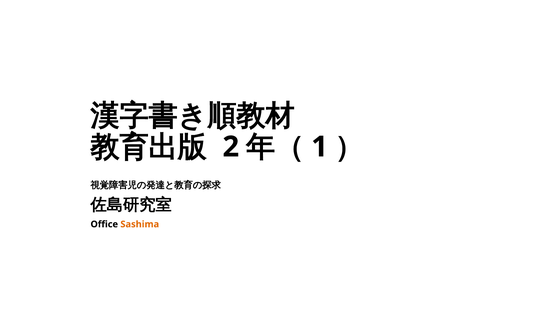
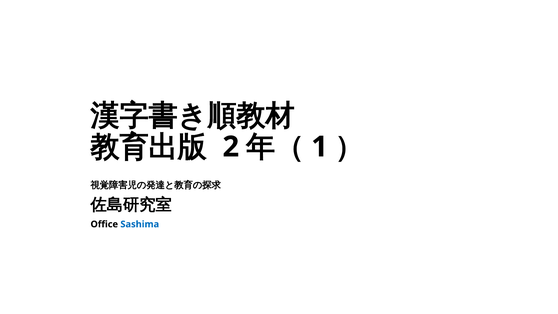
Sashima colour: orange -> blue
